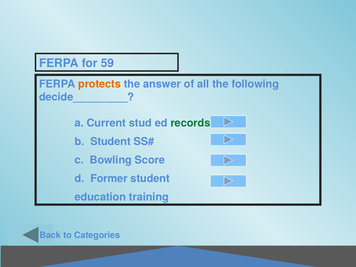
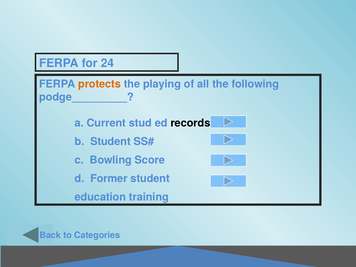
59: 59 -> 24
answer: answer -> playing
decide_________: decide_________ -> podge_________
records colour: green -> black
